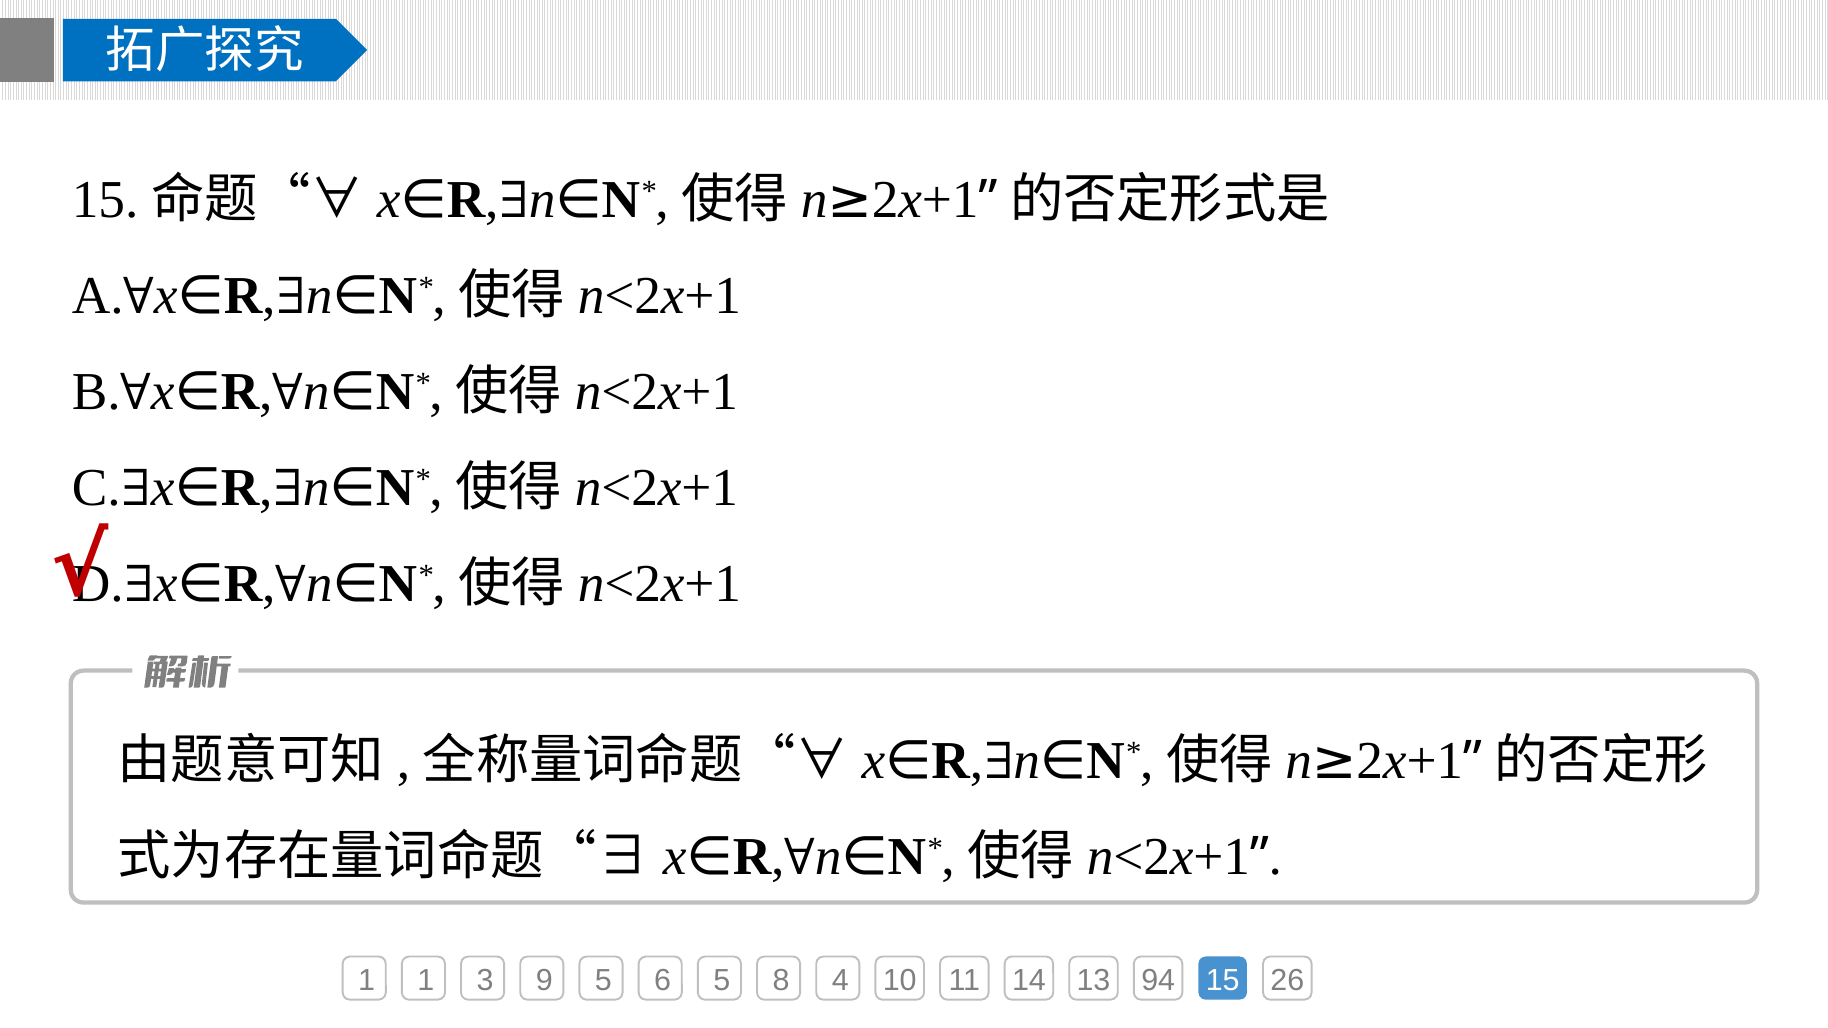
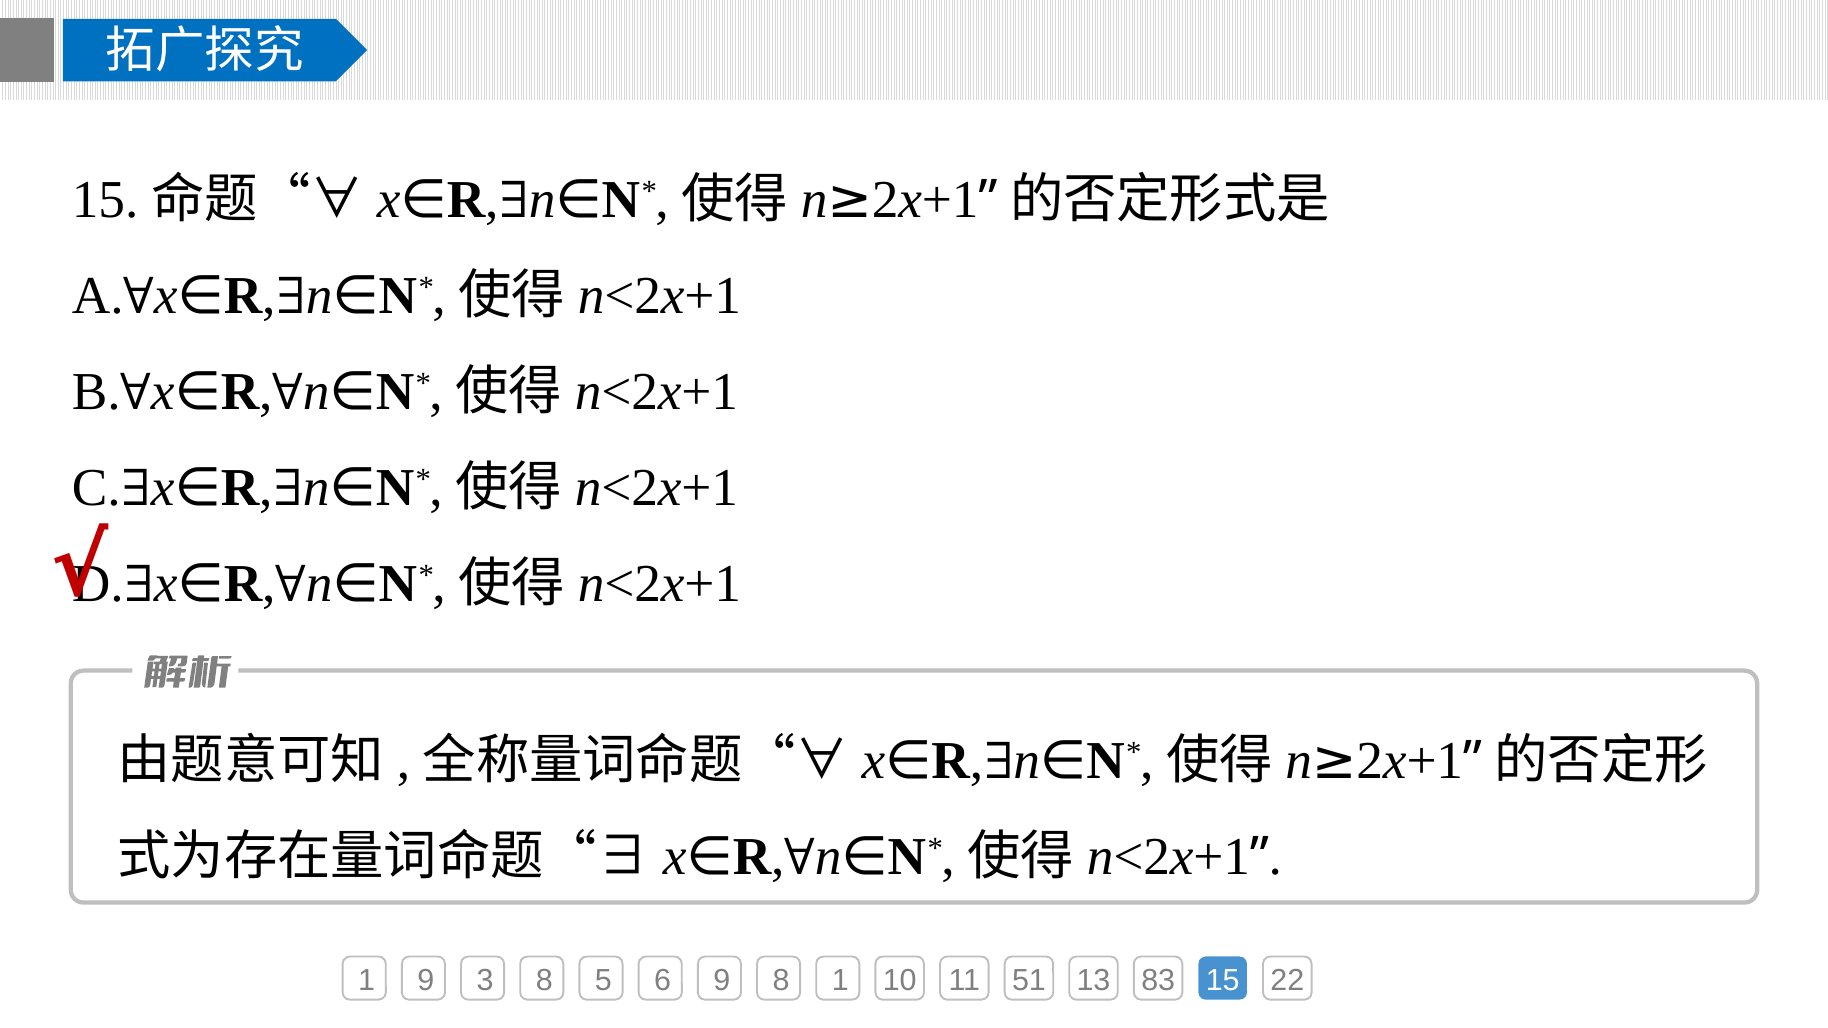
1 1: 1 -> 9
3 9: 9 -> 8
6 5: 5 -> 9
8 4: 4 -> 1
14: 14 -> 51
94: 94 -> 83
26: 26 -> 22
